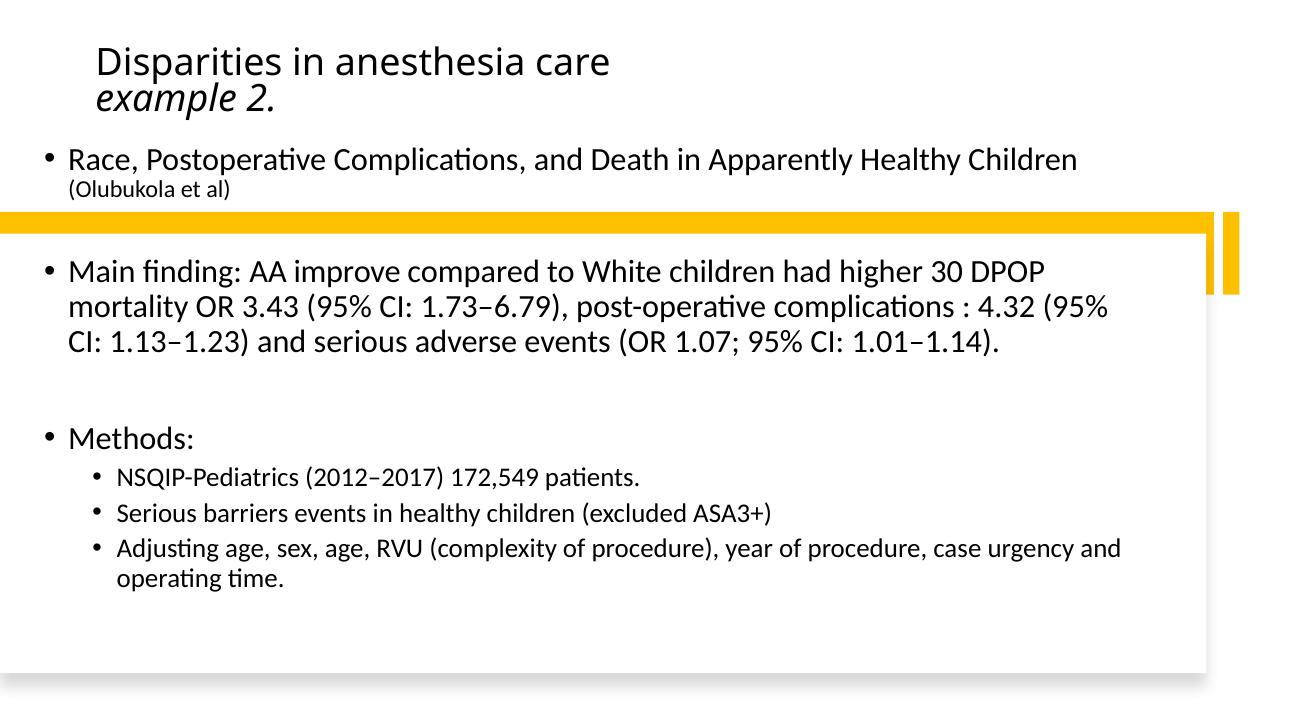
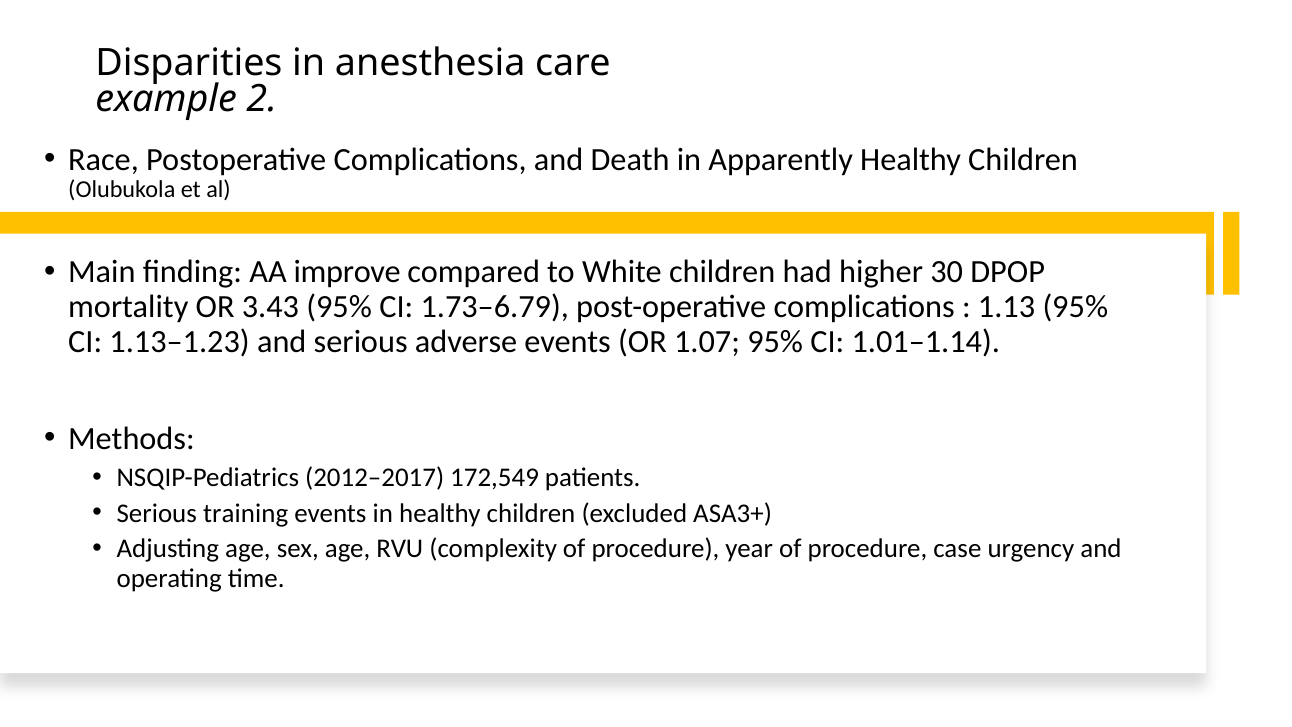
4.32: 4.32 -> 1.13
barriers: barriers -> training
